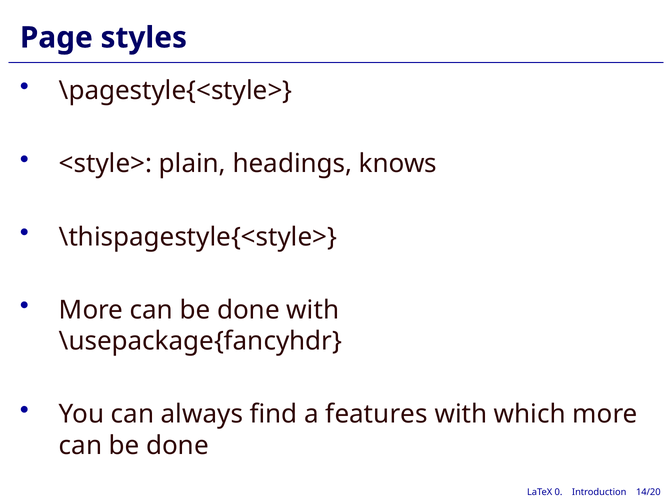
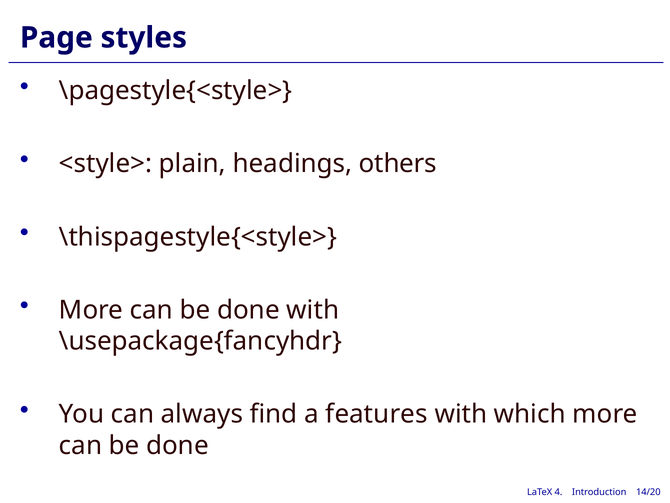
knows: knows -> others
0: 0 -> 4
